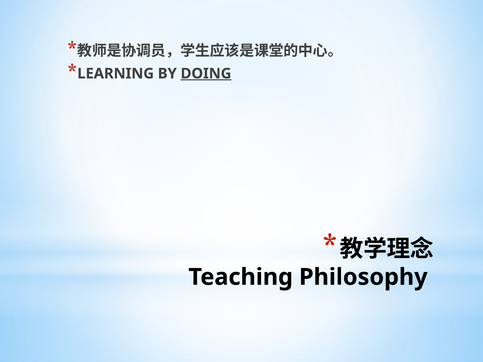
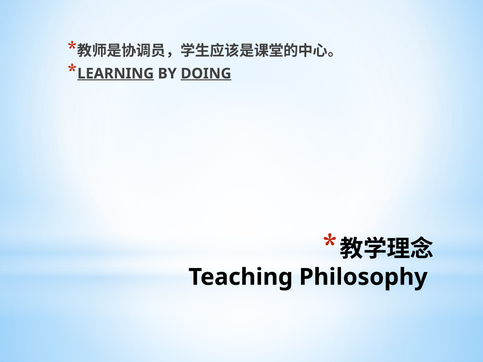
LEARNING underline: none -> present
